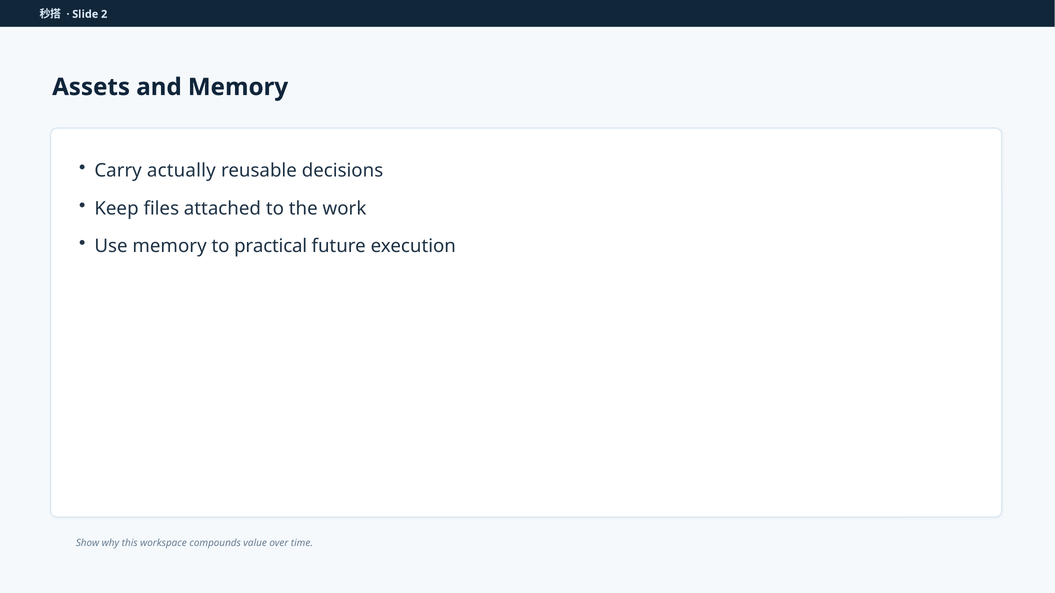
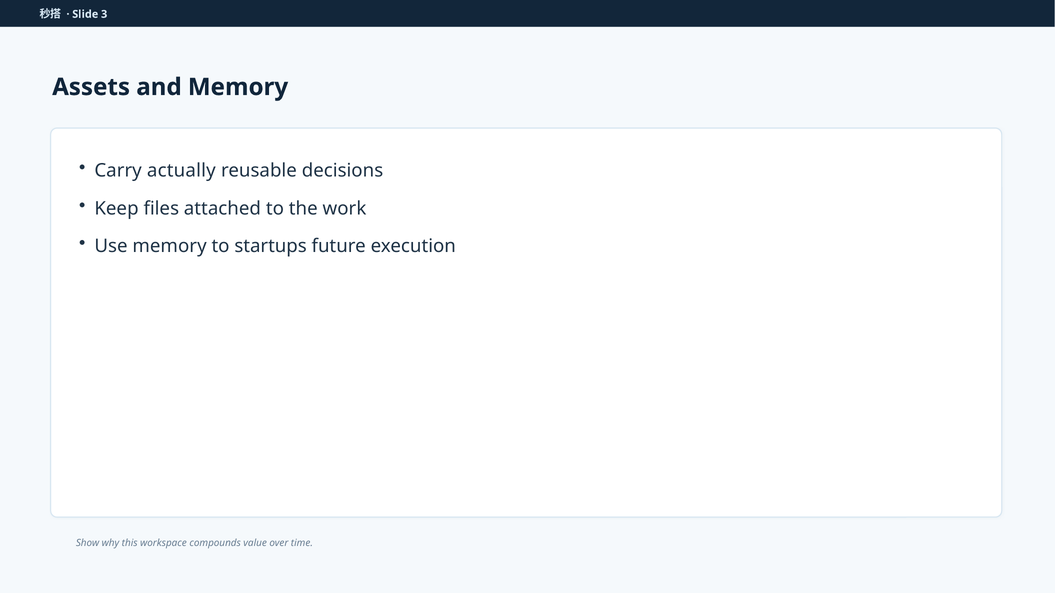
2: 2 -> 3
practical: practical -> startups
